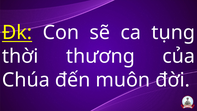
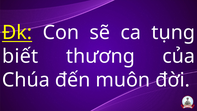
thời: thời -> biết
